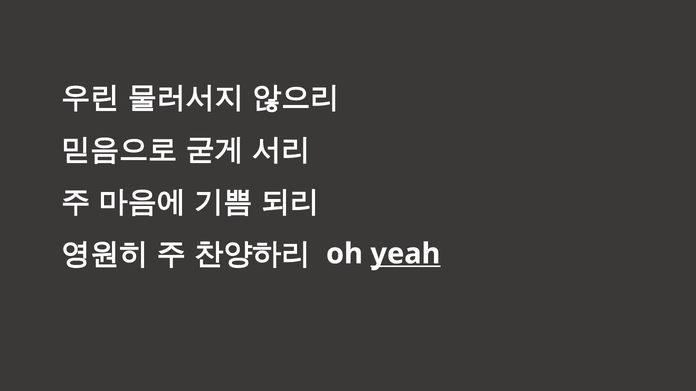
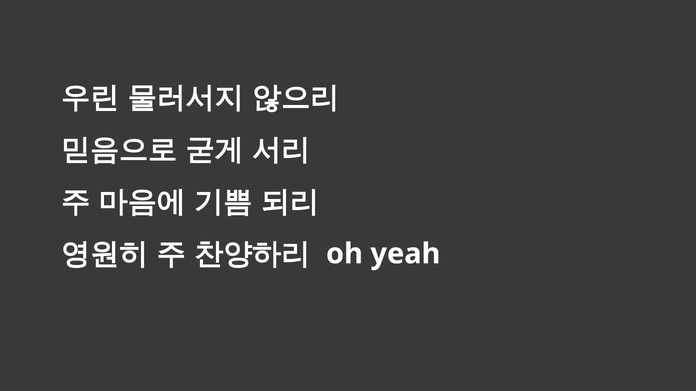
yeah underline: present -> none
